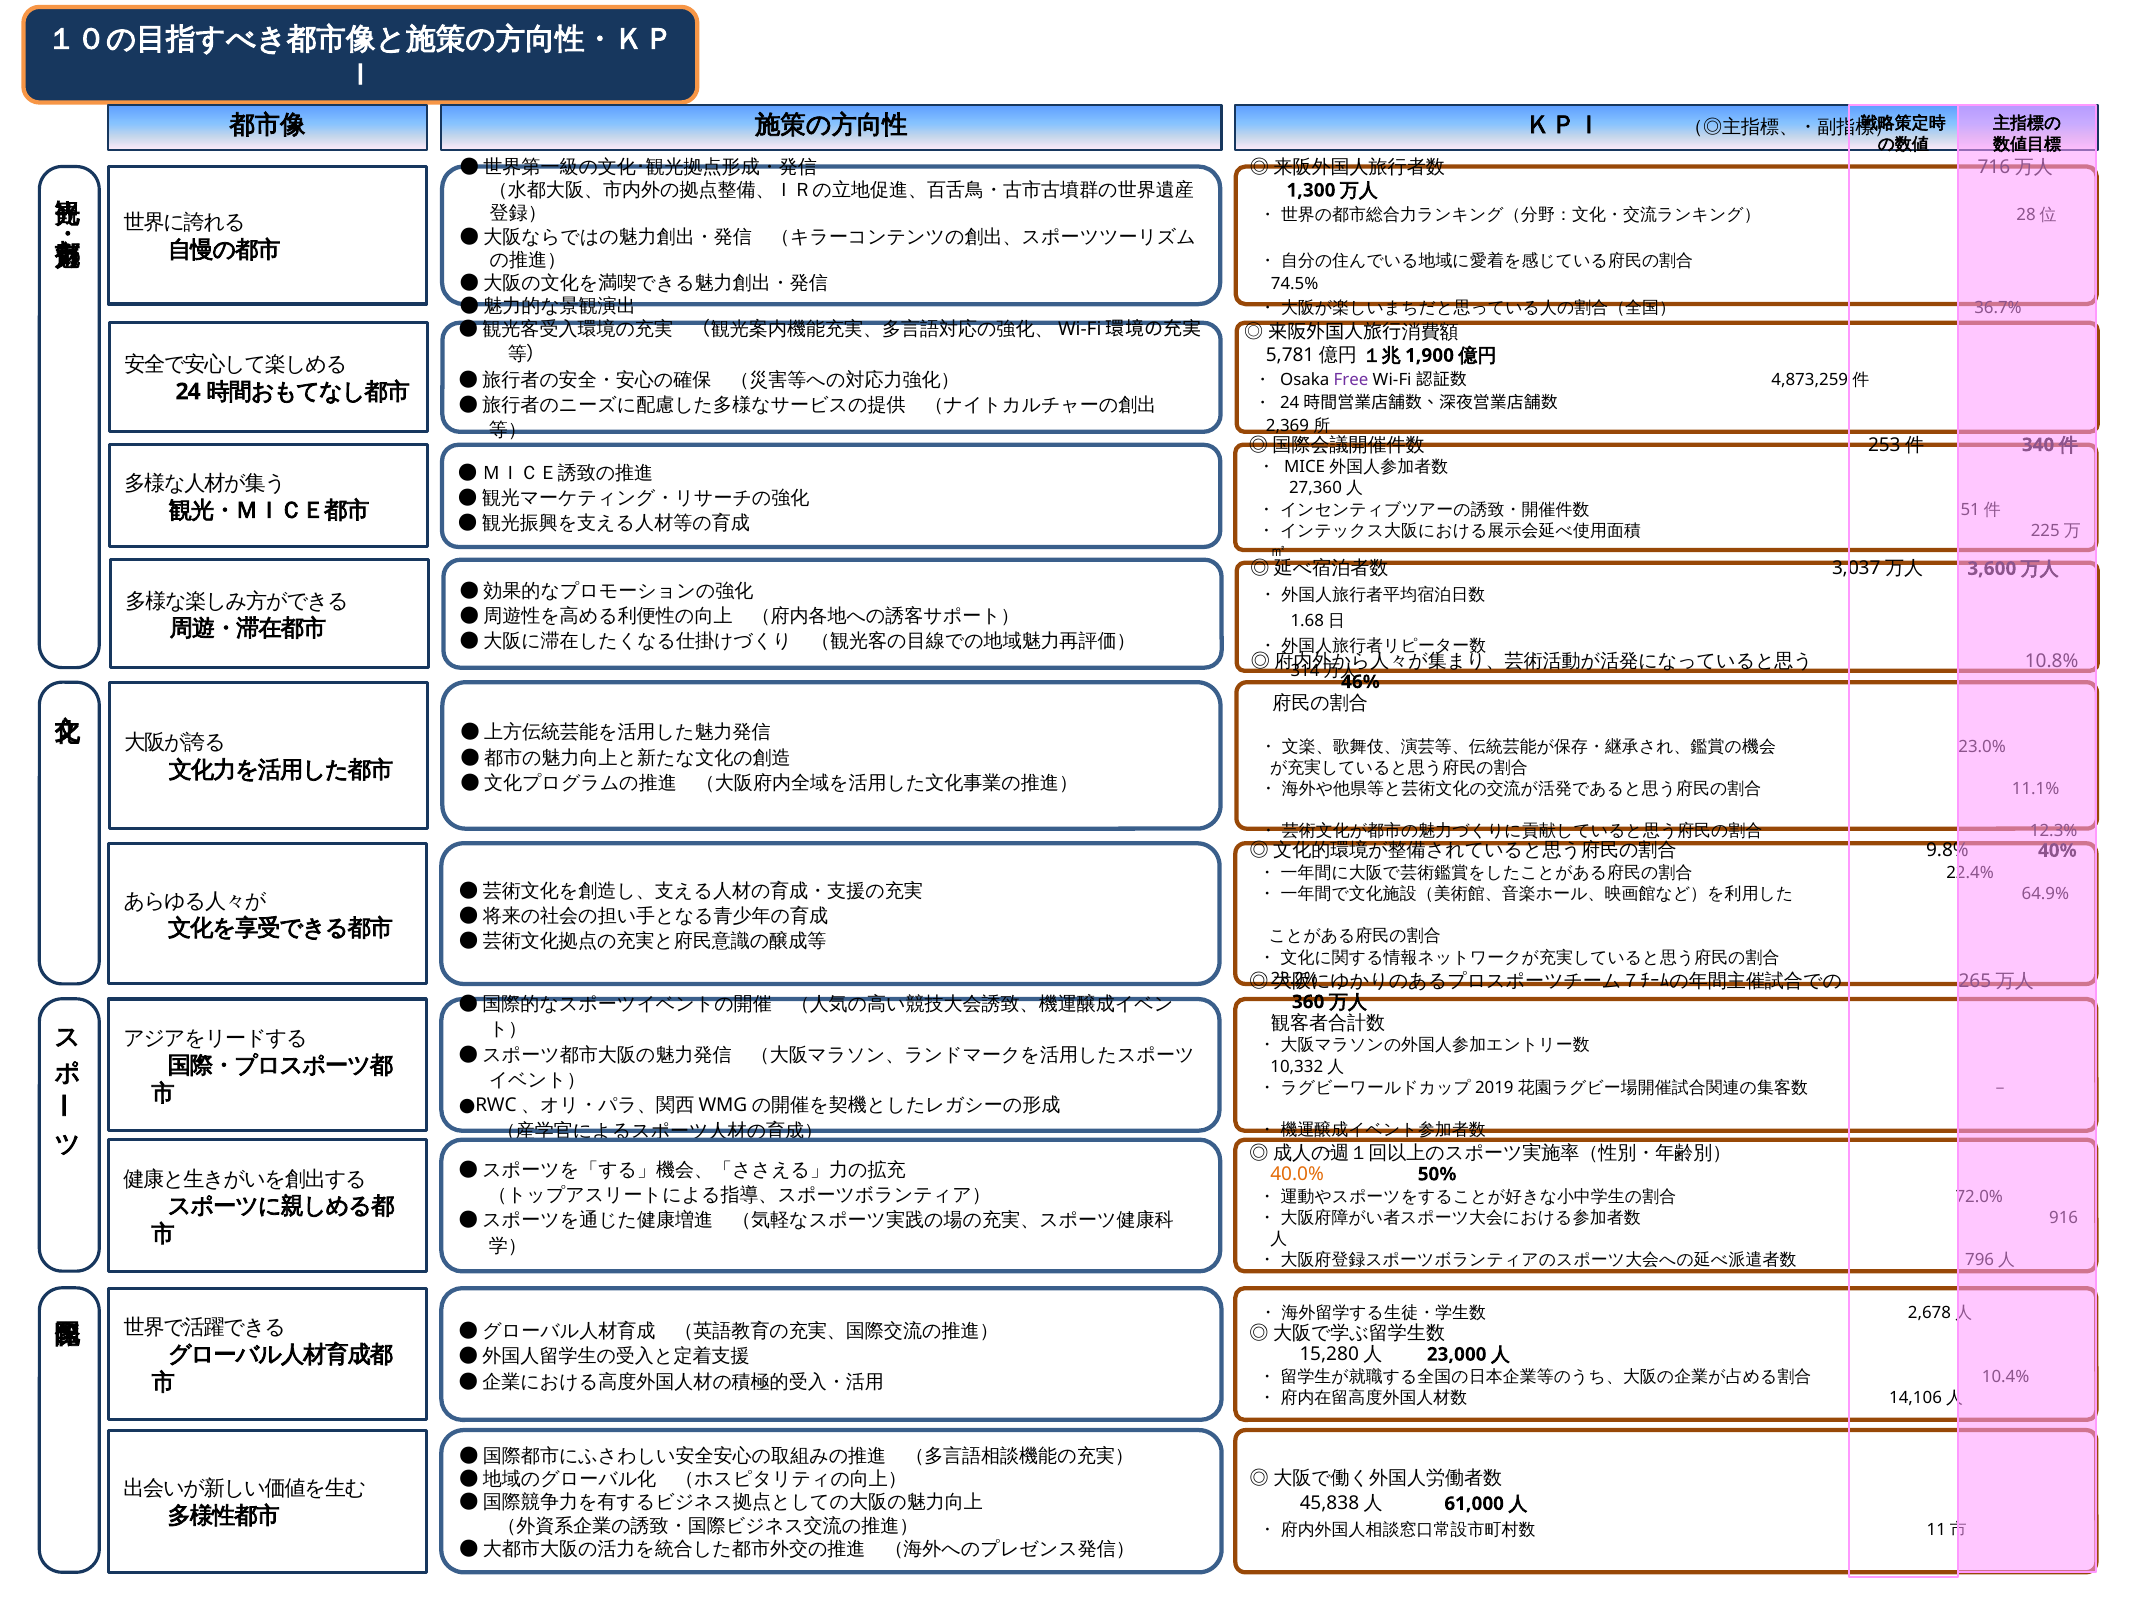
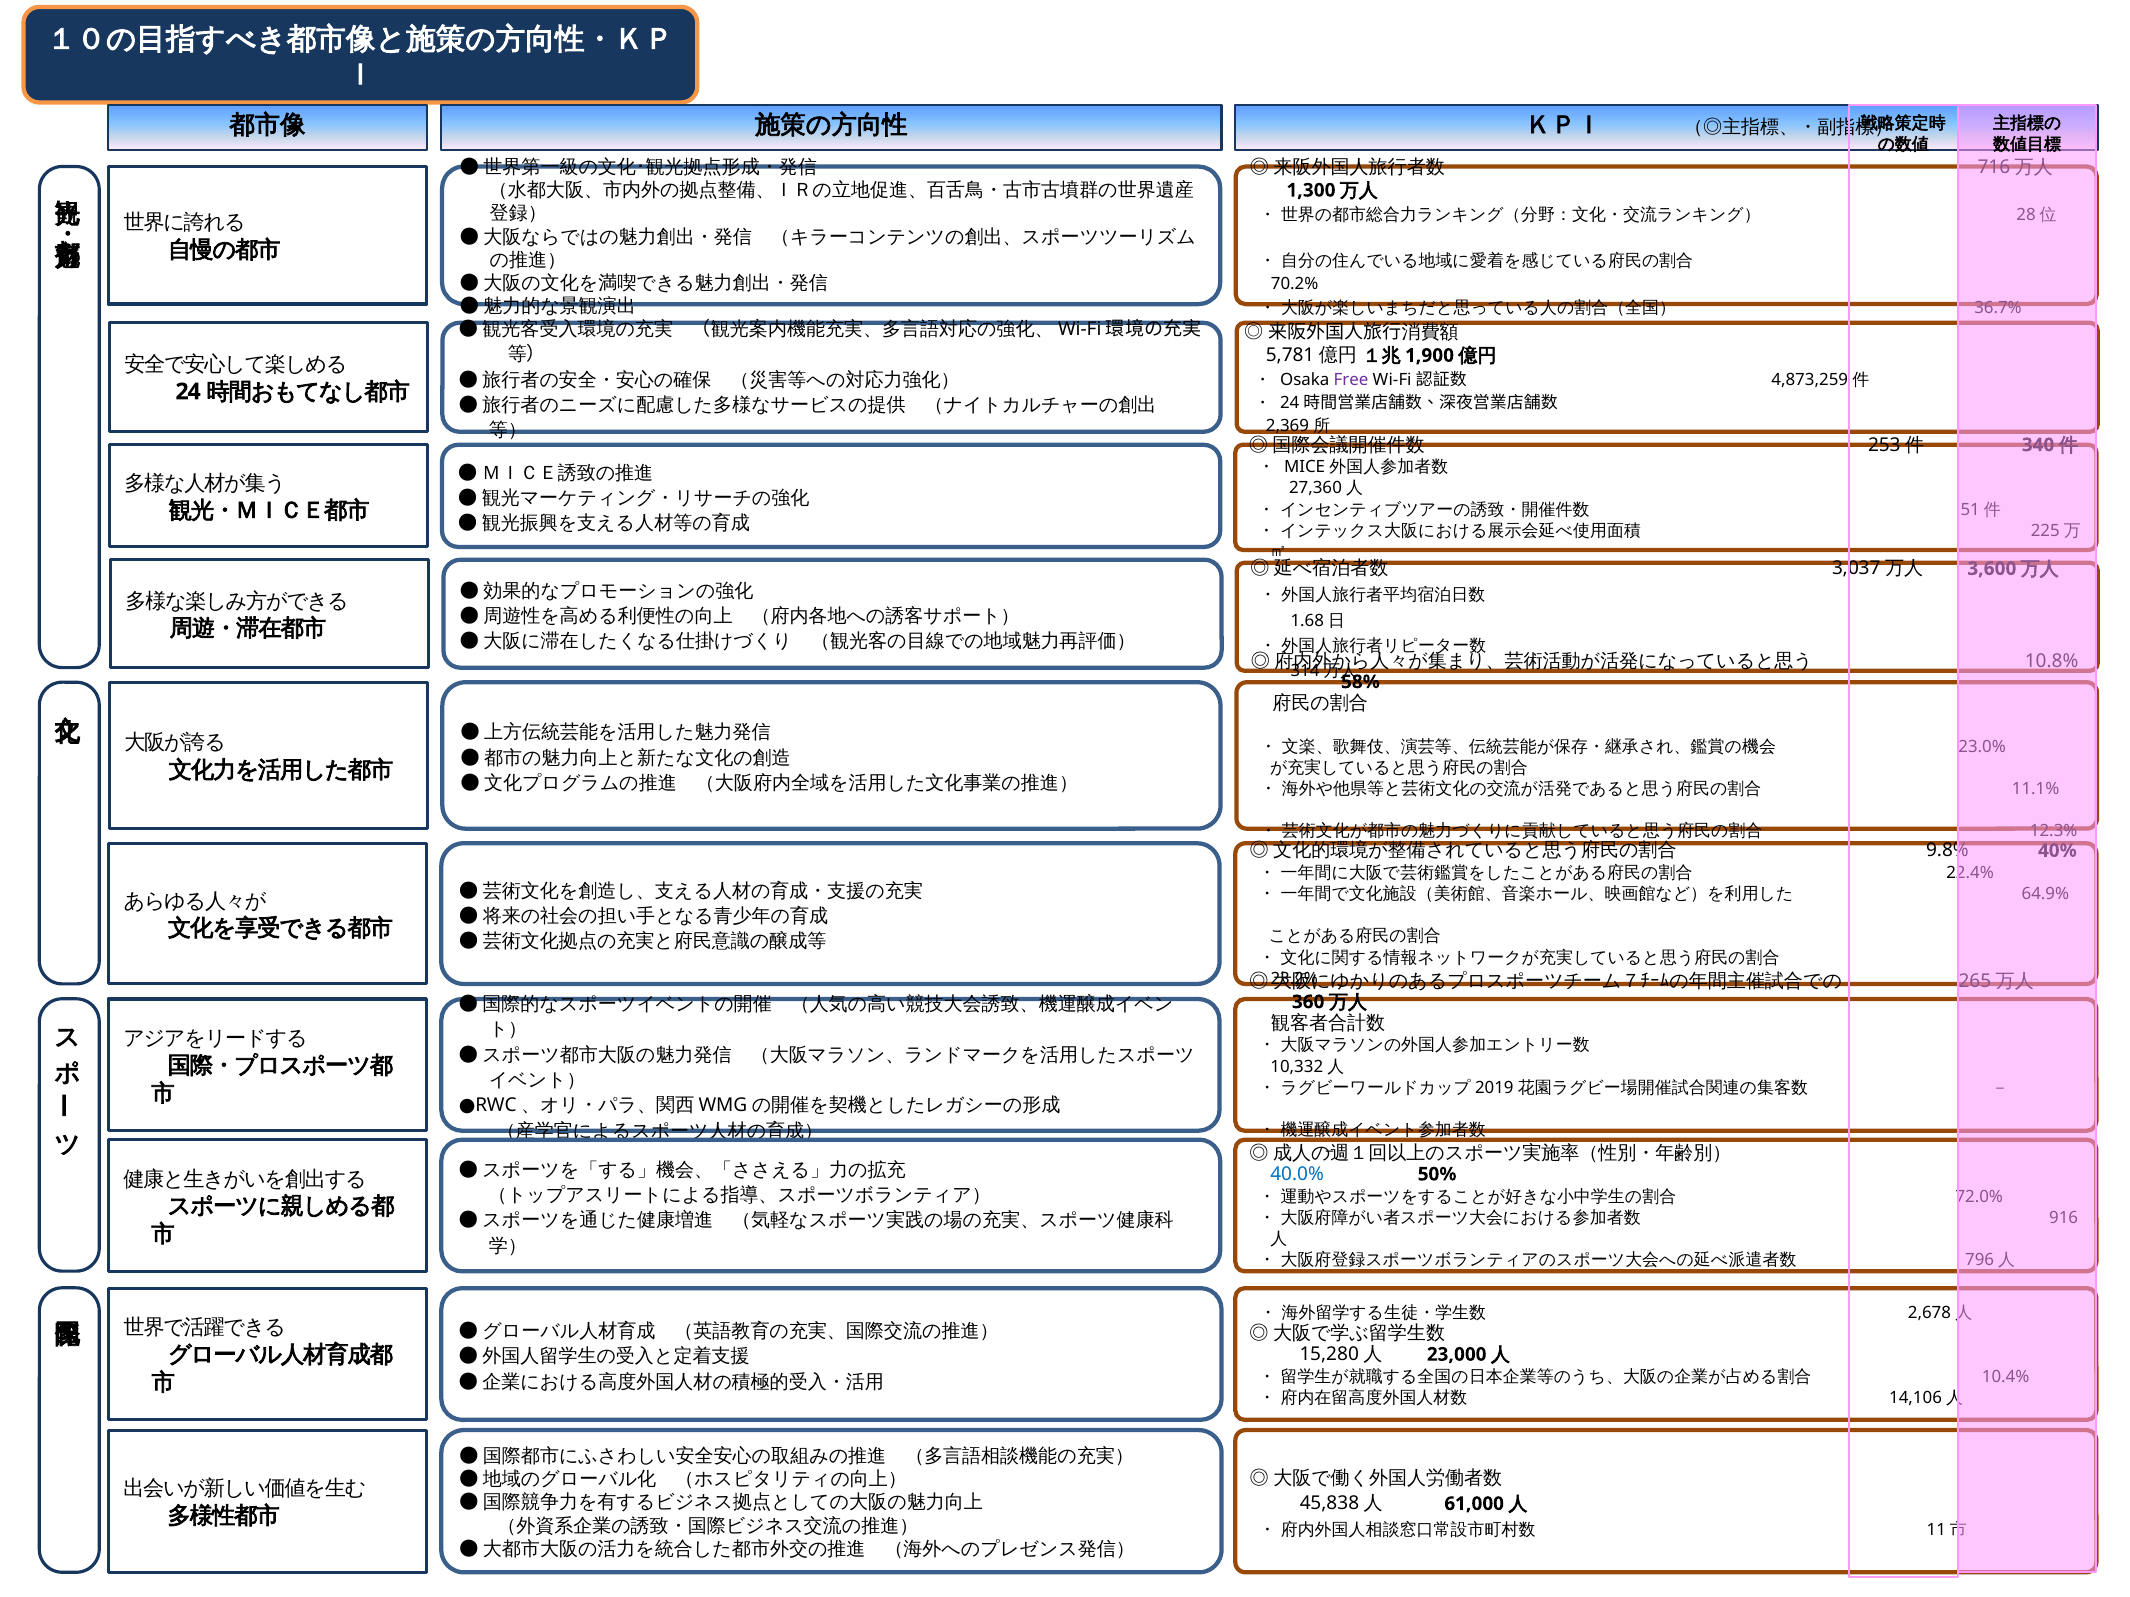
74.5%: 74.5% -> 70.2%
46%: 46% -> 58%
40.0% colour: orange -> blue
